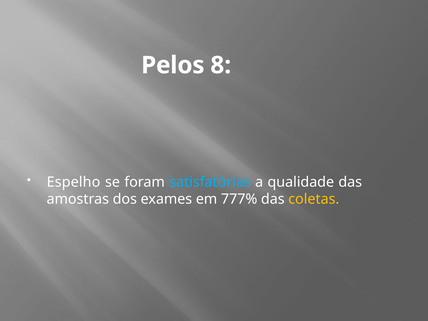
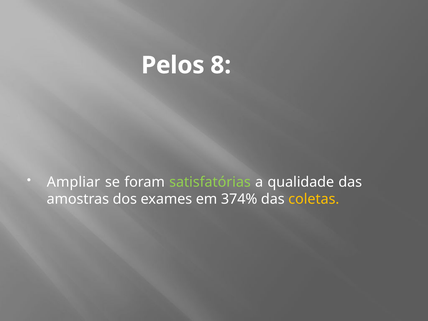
Espelho: Espelho -> Ampliar
satisfatórias colour: light blue -> light green
777%: 777% -> 374%
